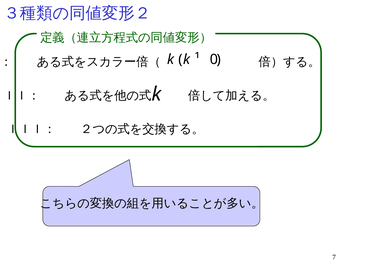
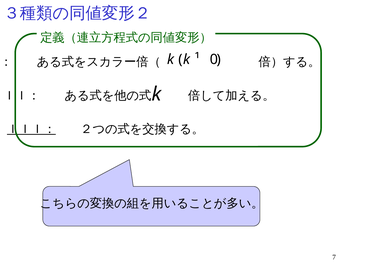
ＩＩＩ： underline: none -> present
